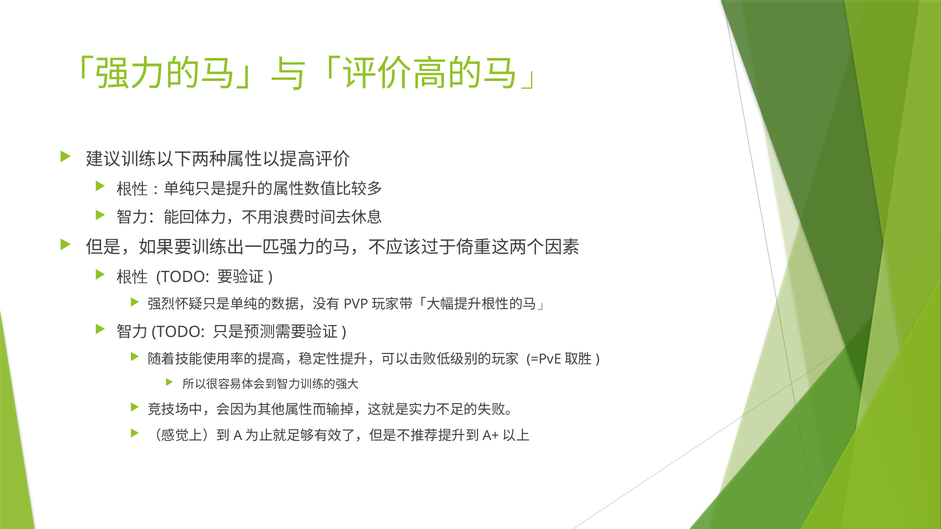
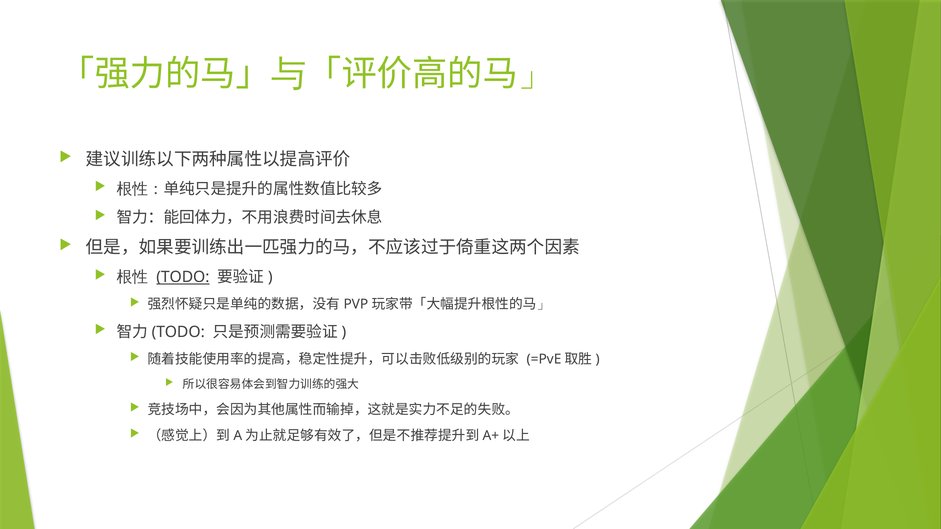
TODO underline: none -> present
